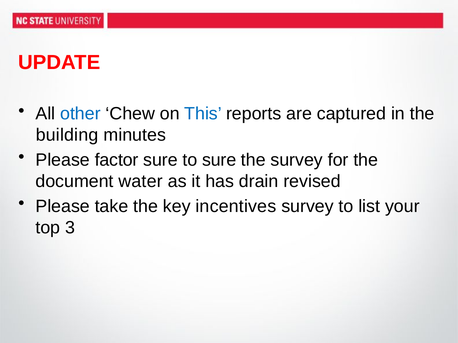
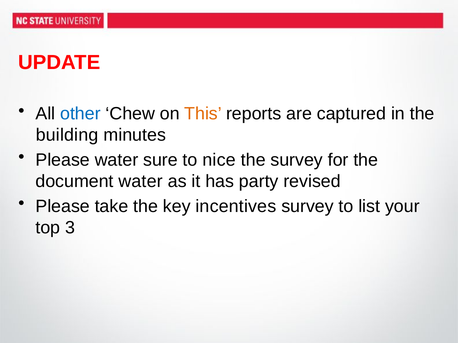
This colour: blue -> orange
Please factor: factor -> water
to sure: sure -> nice
drain: drain -> party
